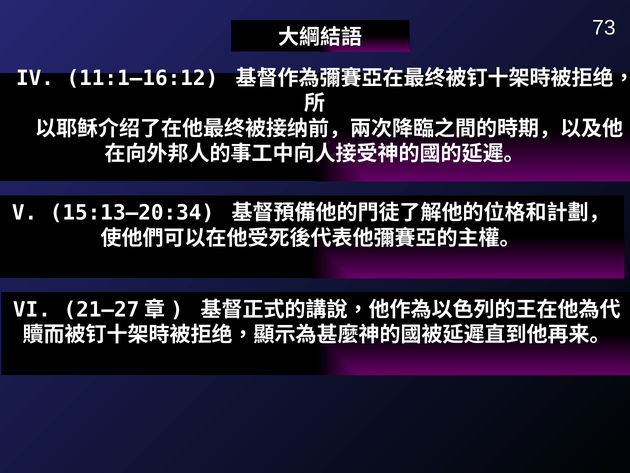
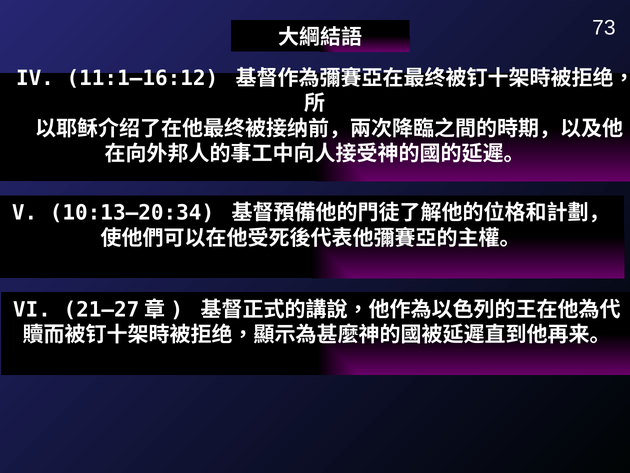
15:13–20:34: 15:13–20:34 -> 10:13–20:34
